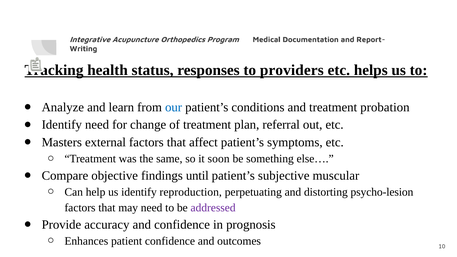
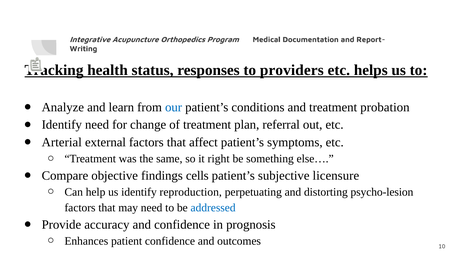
Masters: Masters -> Arterial
soon: soon -> right
until: until -> cells
muscular: muscular -> licensure
addressed colour: purple -> blue
